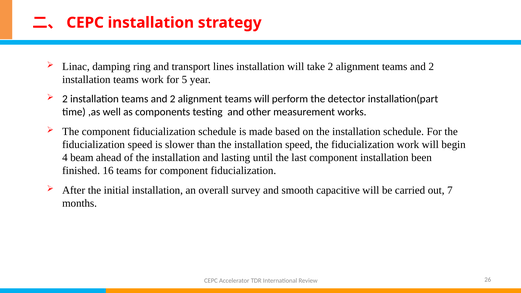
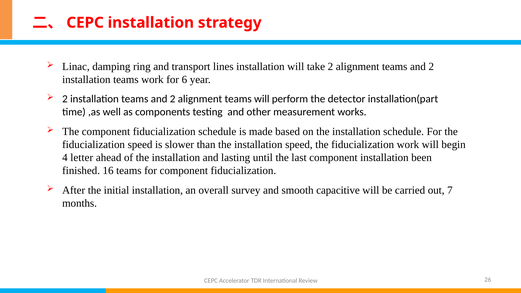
5: 5 -> 6
beam: beam -> letter
